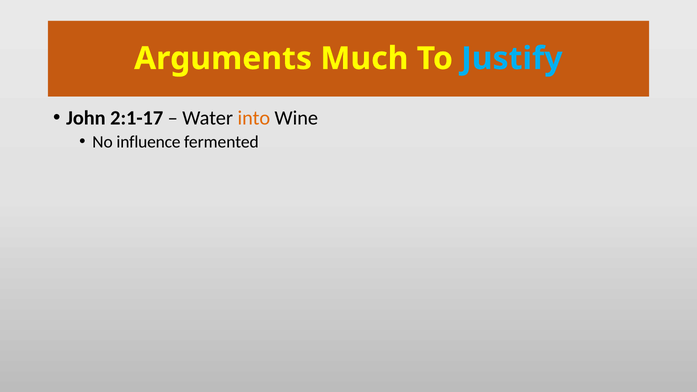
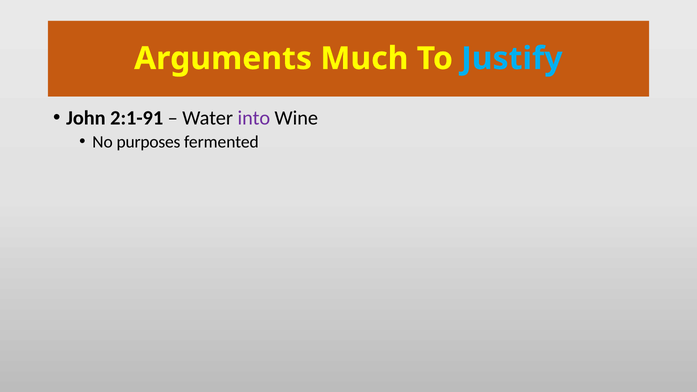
2:1-17: 2:1-17 -> 2:1-91
into colour: orange -> purple
influence: influence -> purposes
